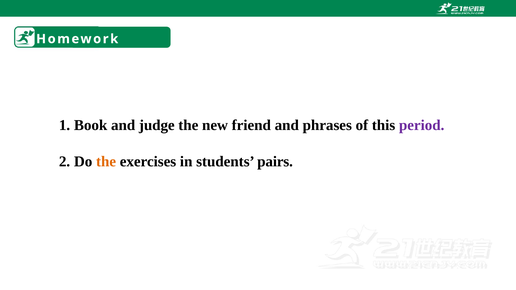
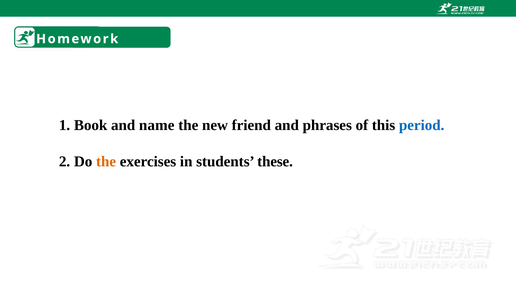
judge: judge -> name
period colour: purple -> blue
pairs: pairs -> these
